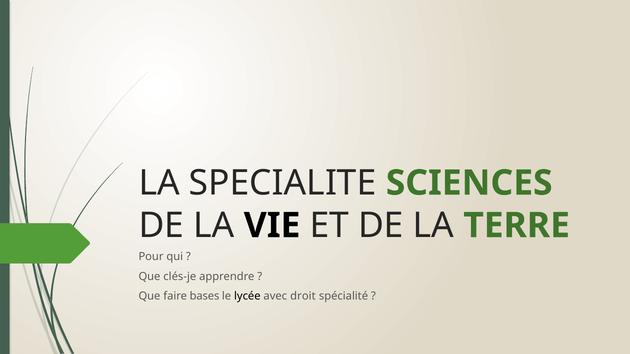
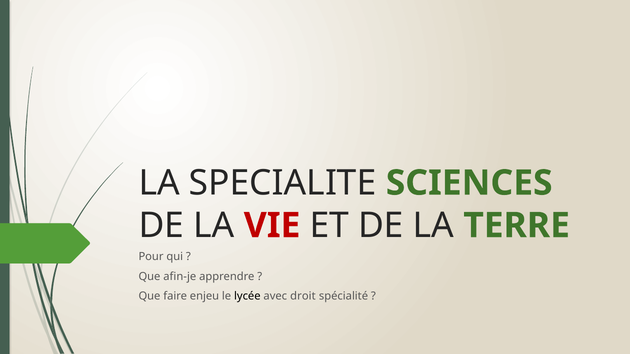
VIE colour: black -> red
clés-je: clés-je -> afin-je
bases: bases -> enjeu
